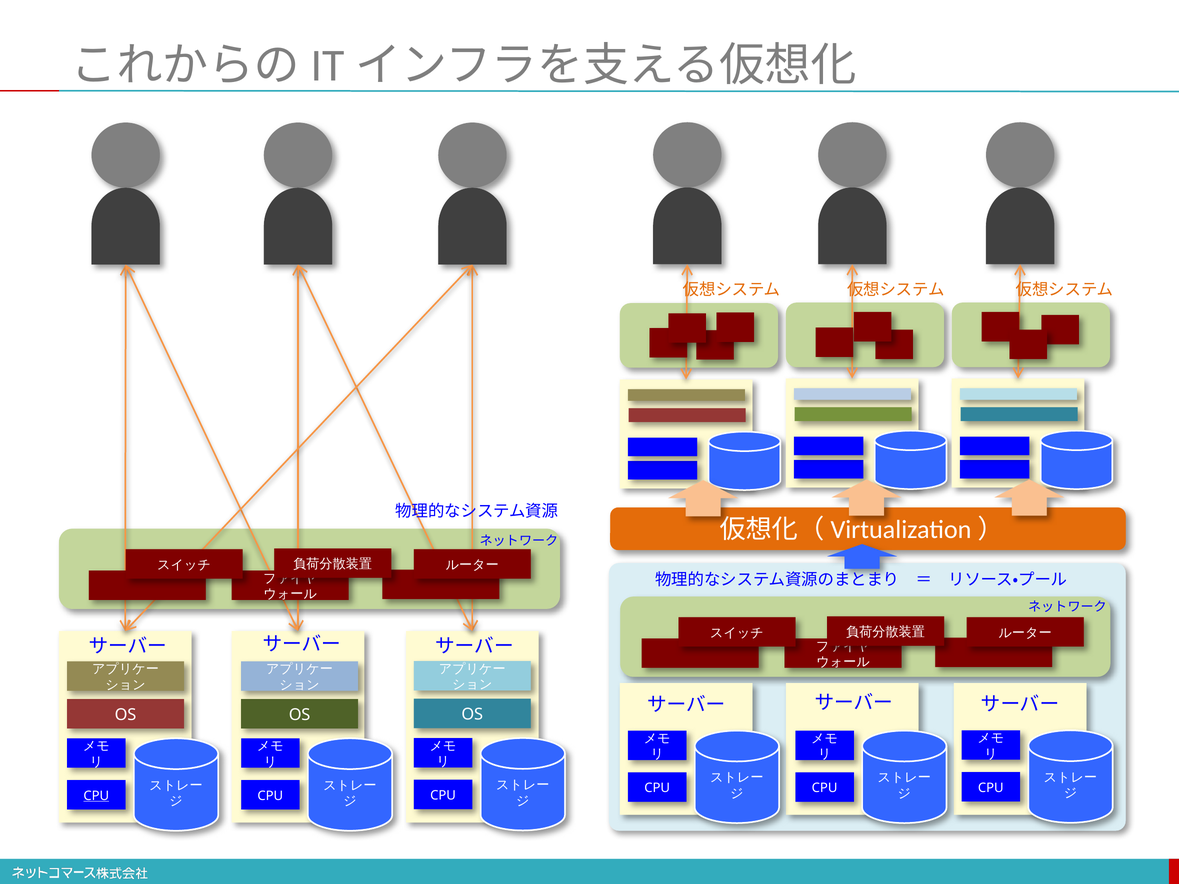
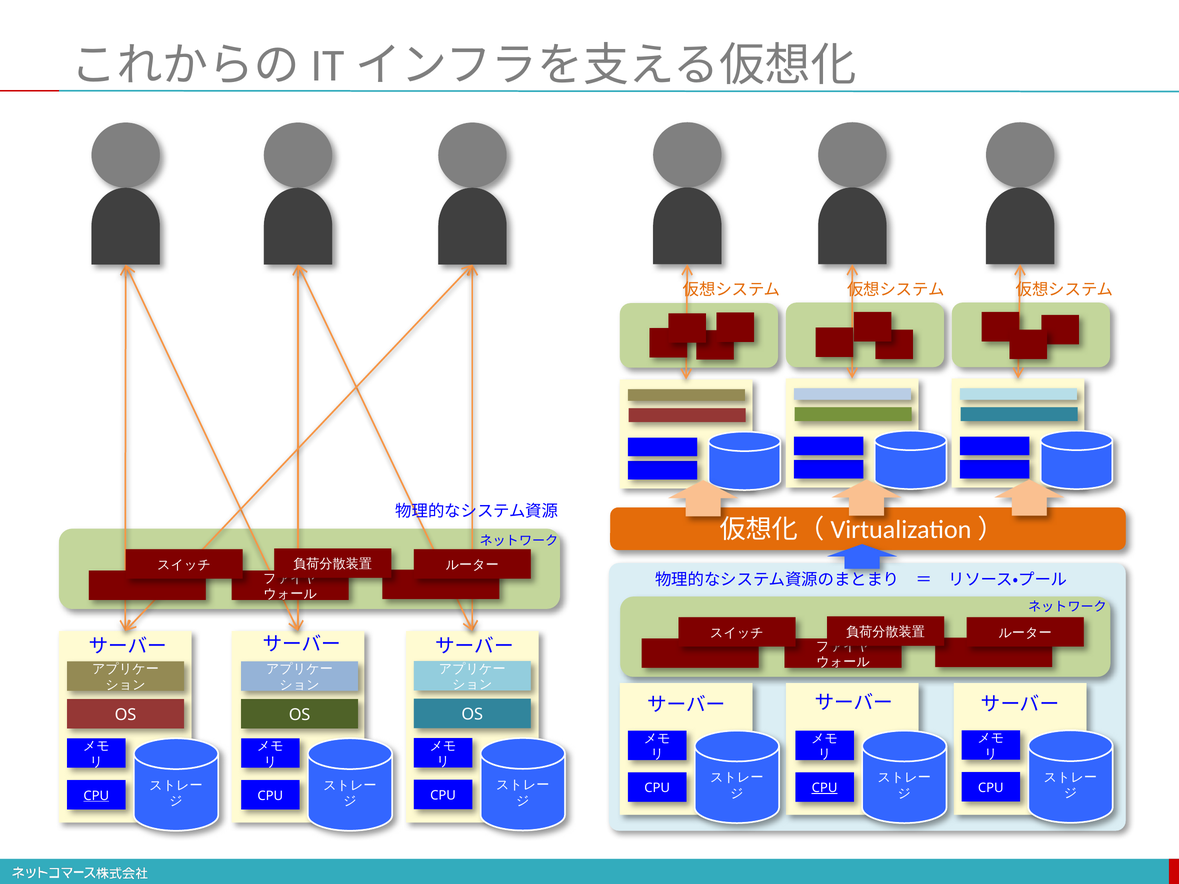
CPU at (825, 788) underline: none -> present
